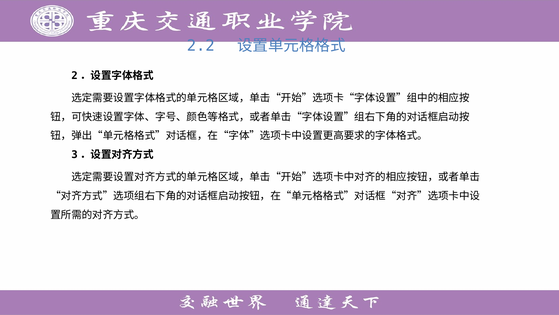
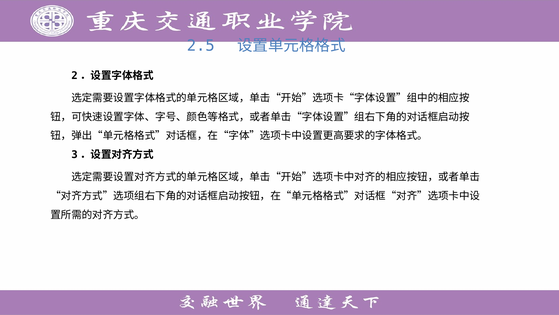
2.2: 2.2 -> 2.5
